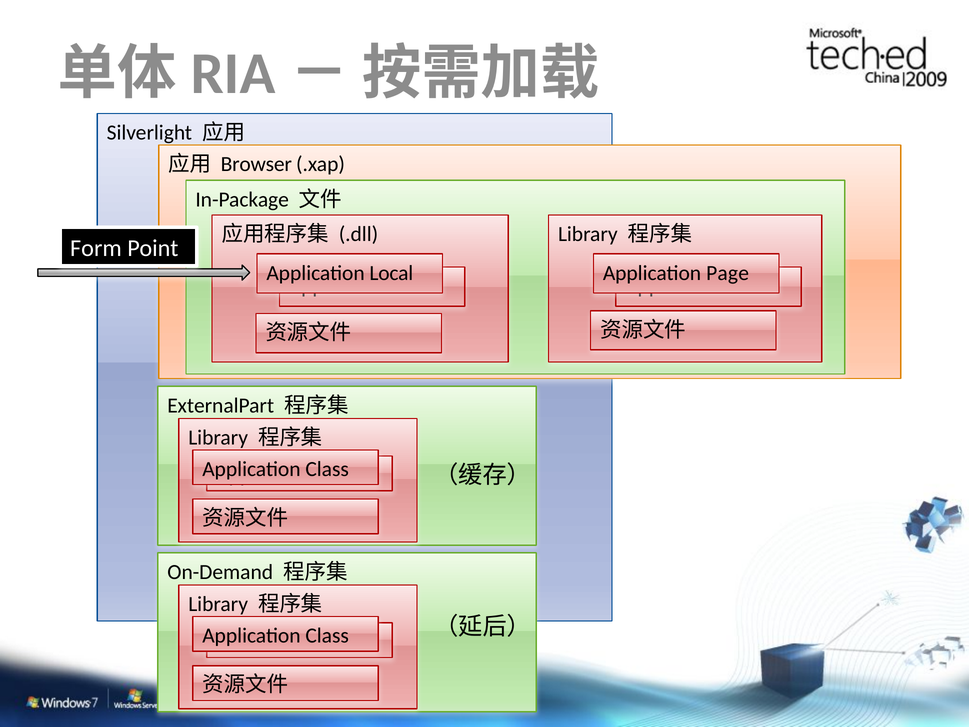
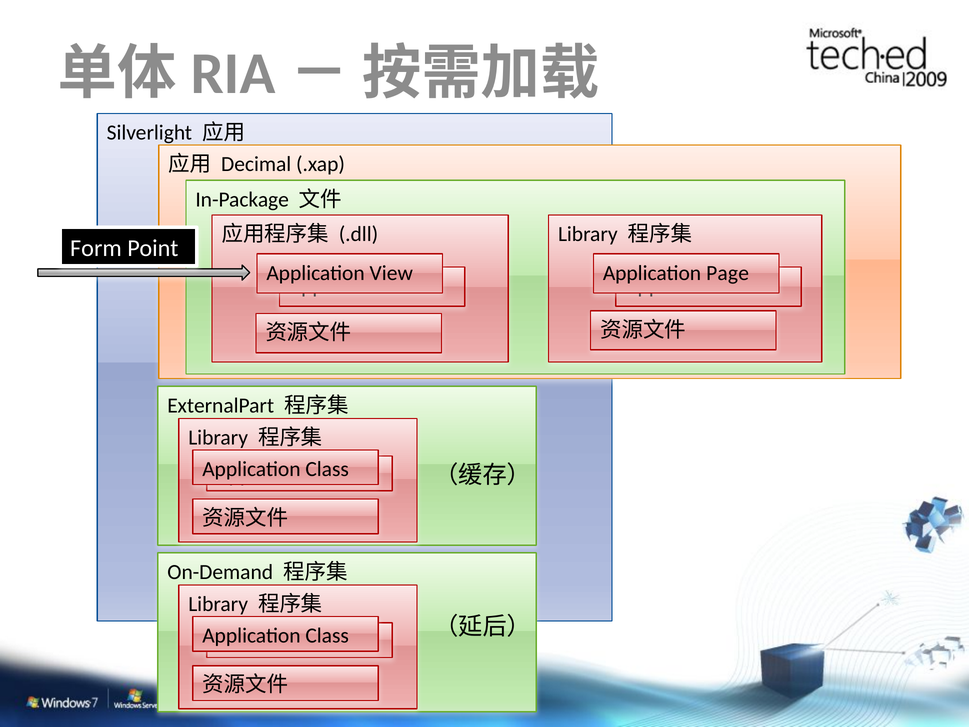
Browser: Browser -> Decimal
Local: Local -> View
